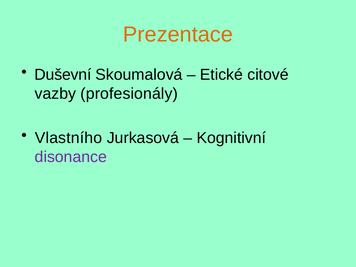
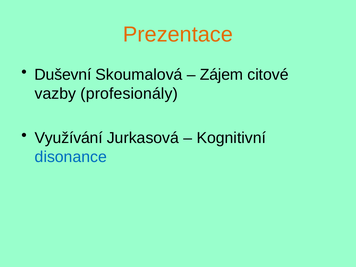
Etické: Etické -> Zájem
Vlastního: Vlastního -> Využívání
disonance colour: purple -> blue
